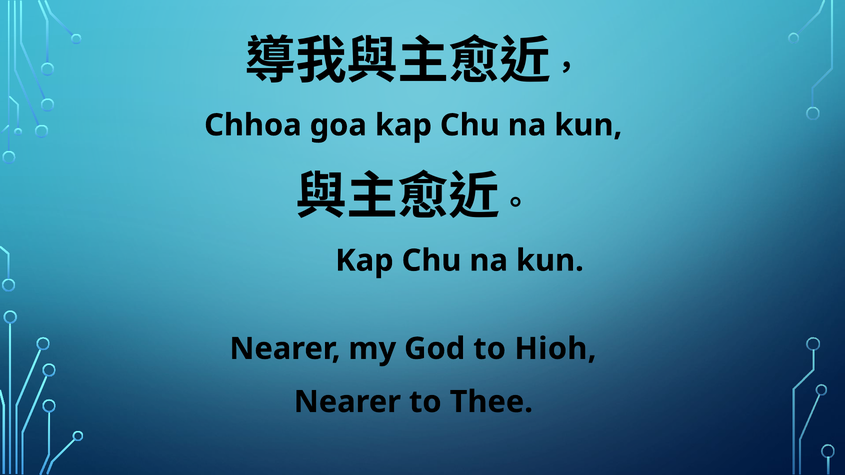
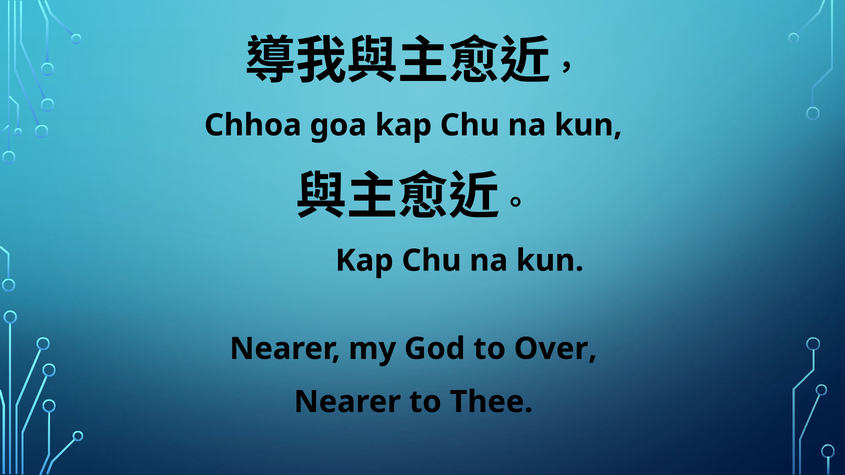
Hioh: Hioh -> Over
